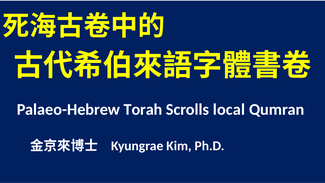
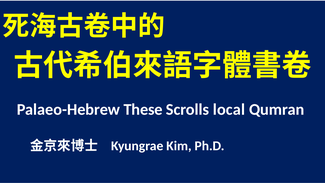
Torah: Torah -> These
